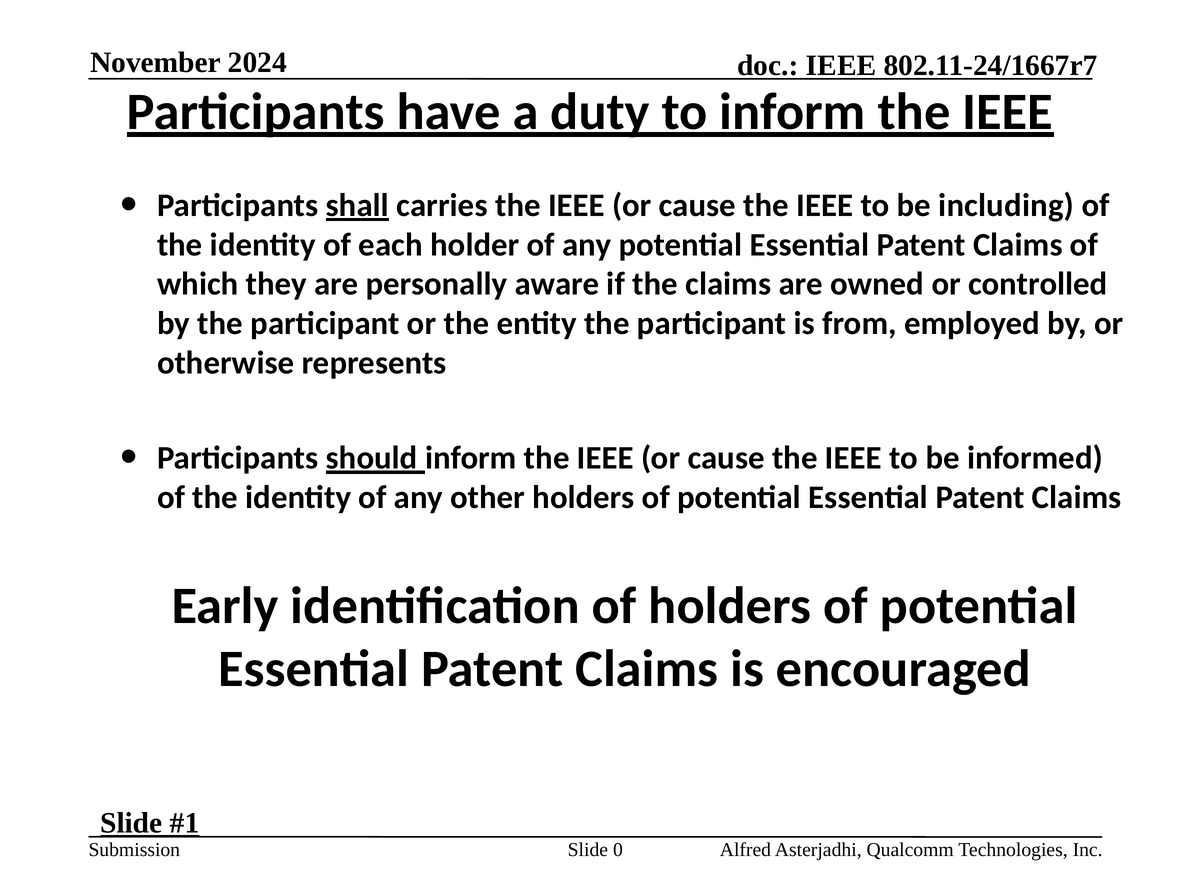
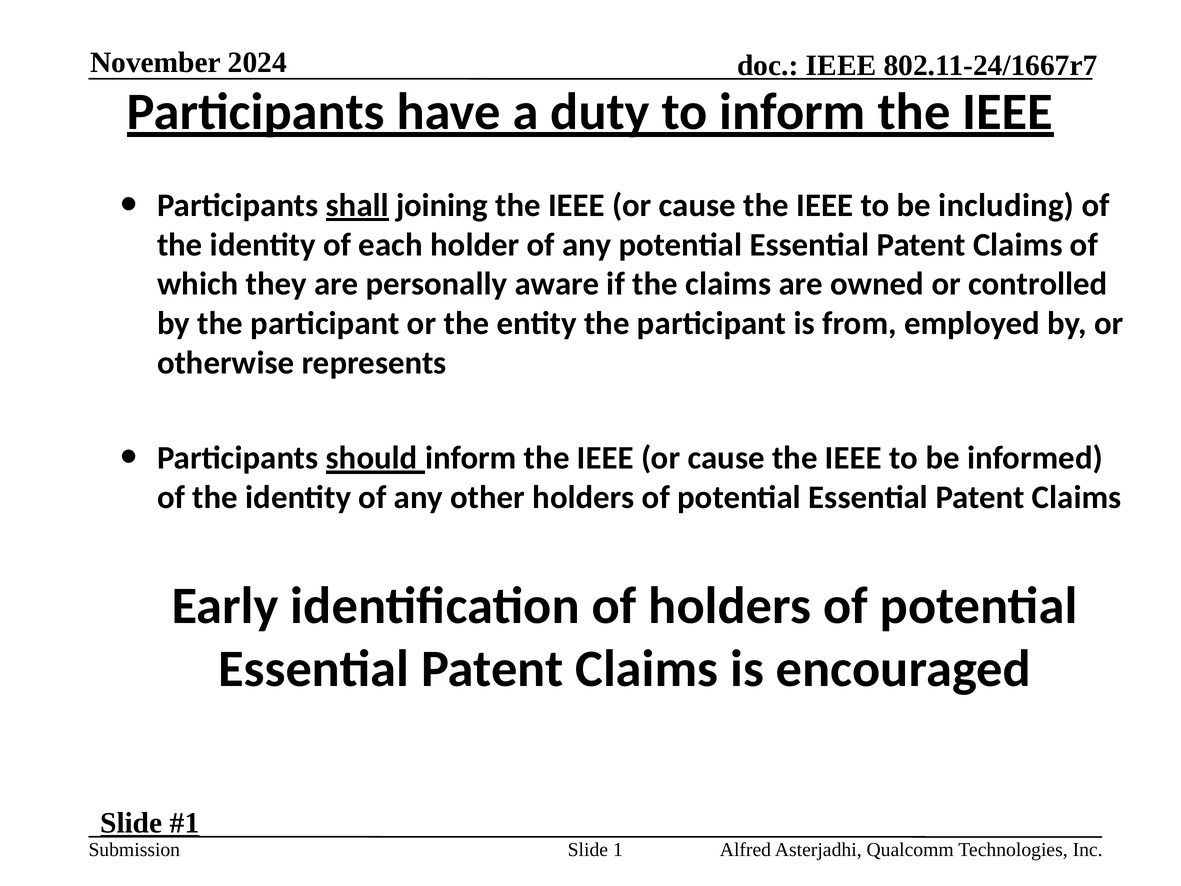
carries: carries -> joining
0: 0 -> 1
